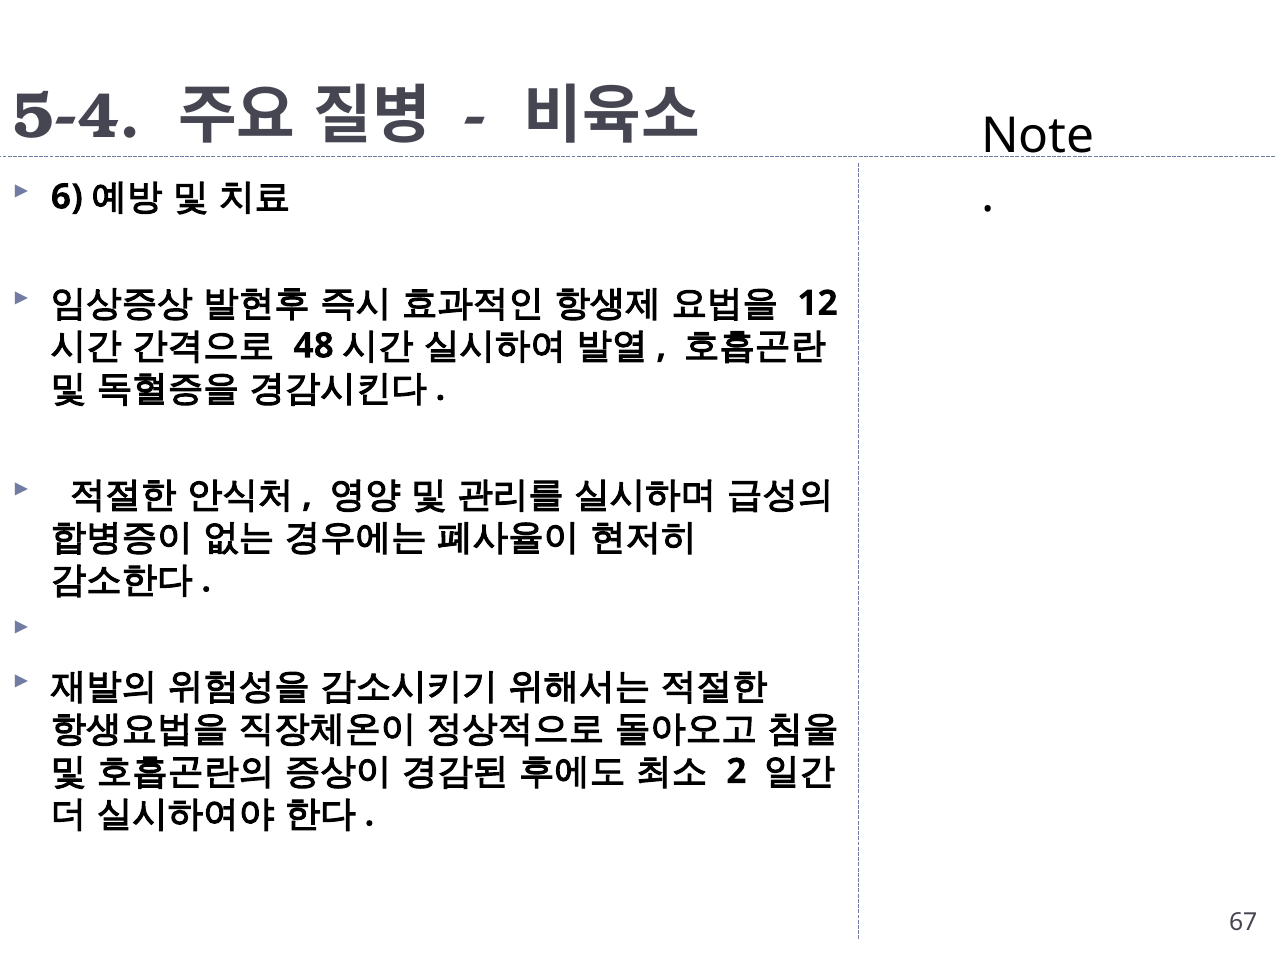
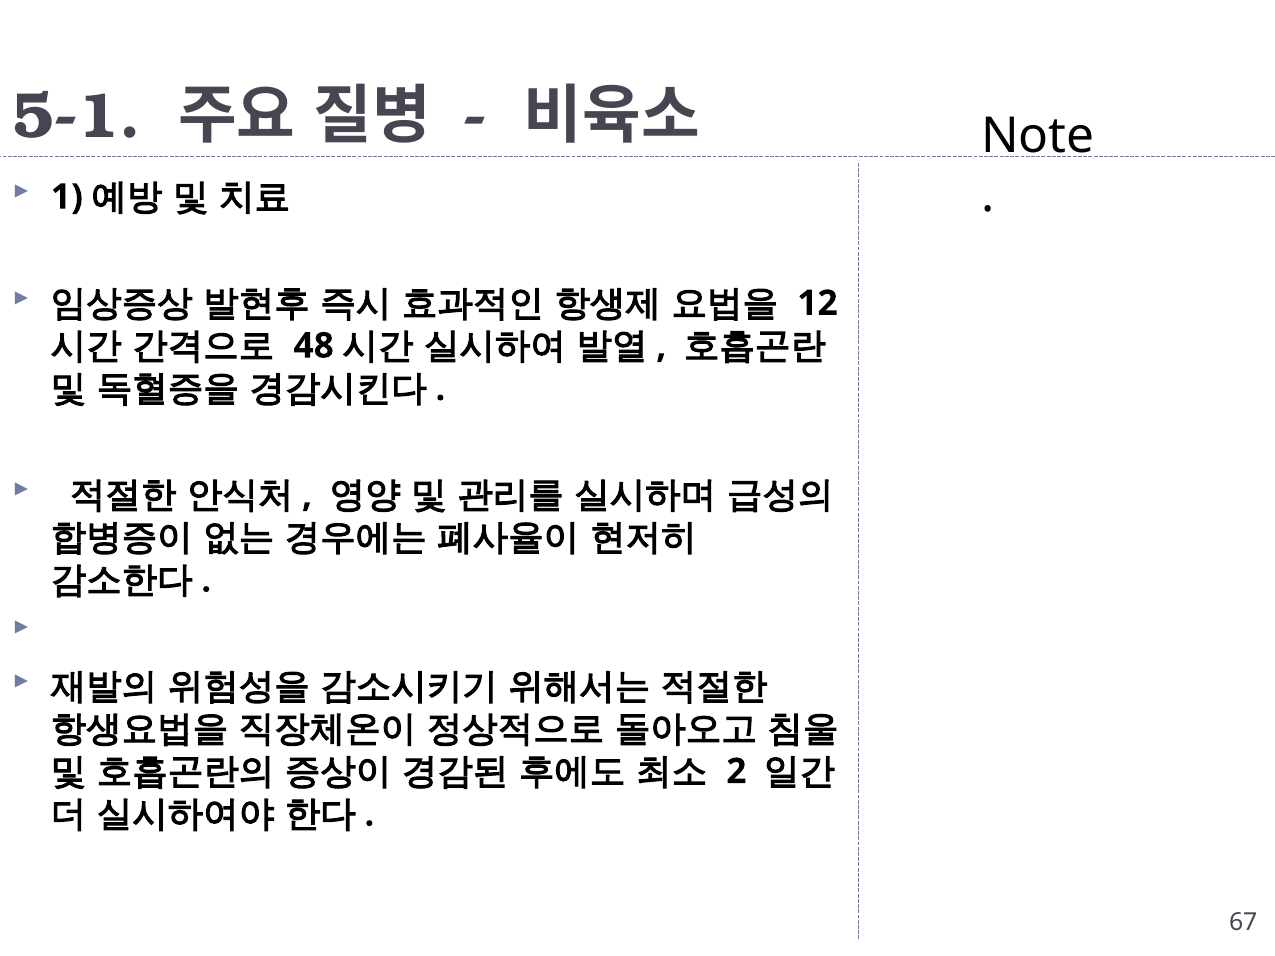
5-4: 5-4 -> 5-1
6: 6 -> 1
